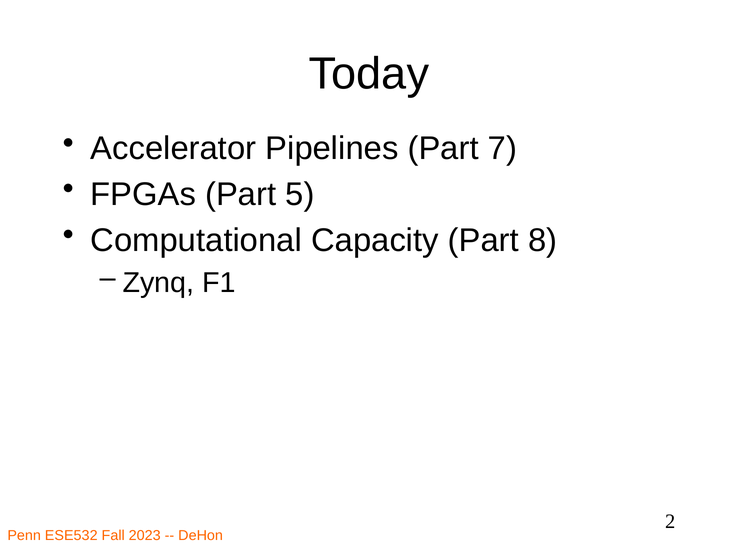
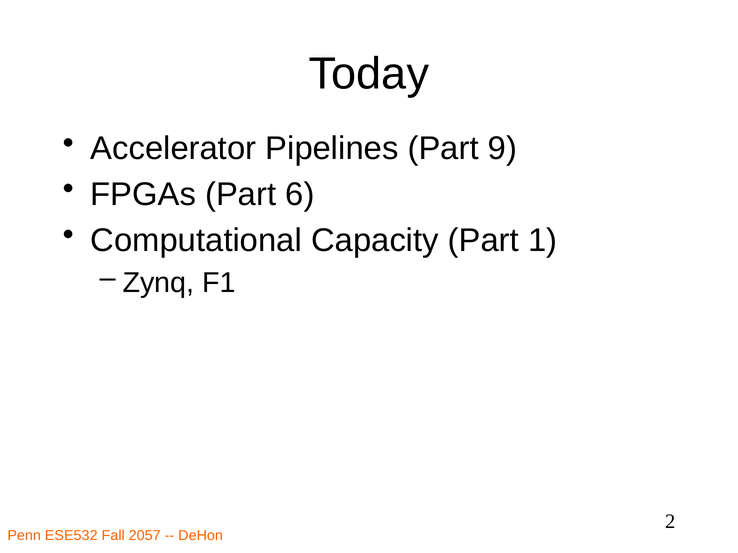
7: 7 -> 9
5: 5 -> 6
8: 8 -> 1
2023: 2023 -> 2057
